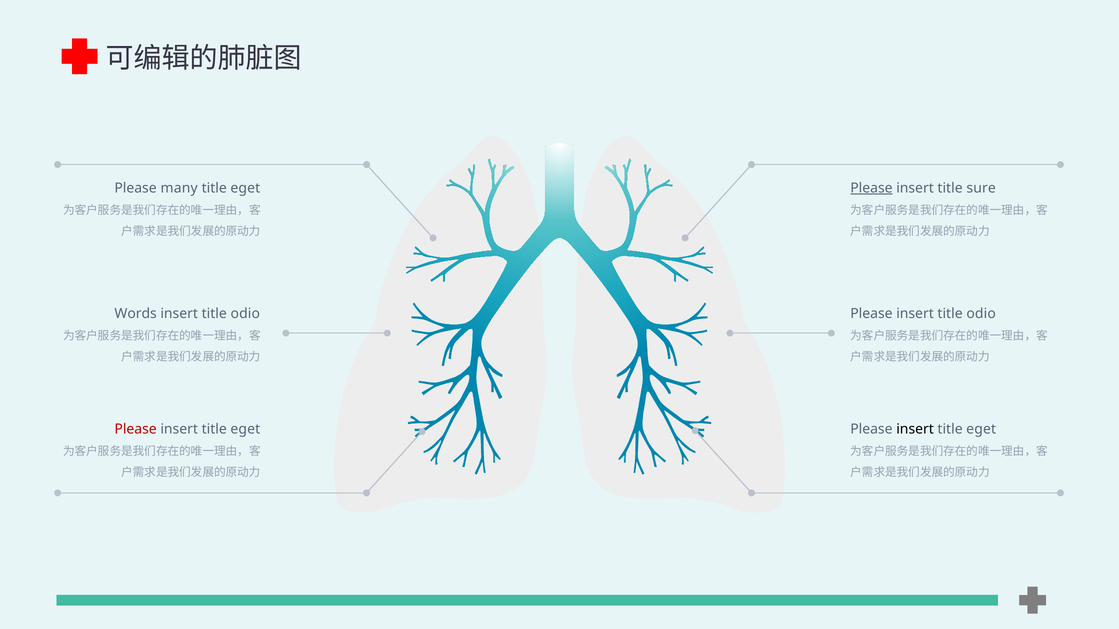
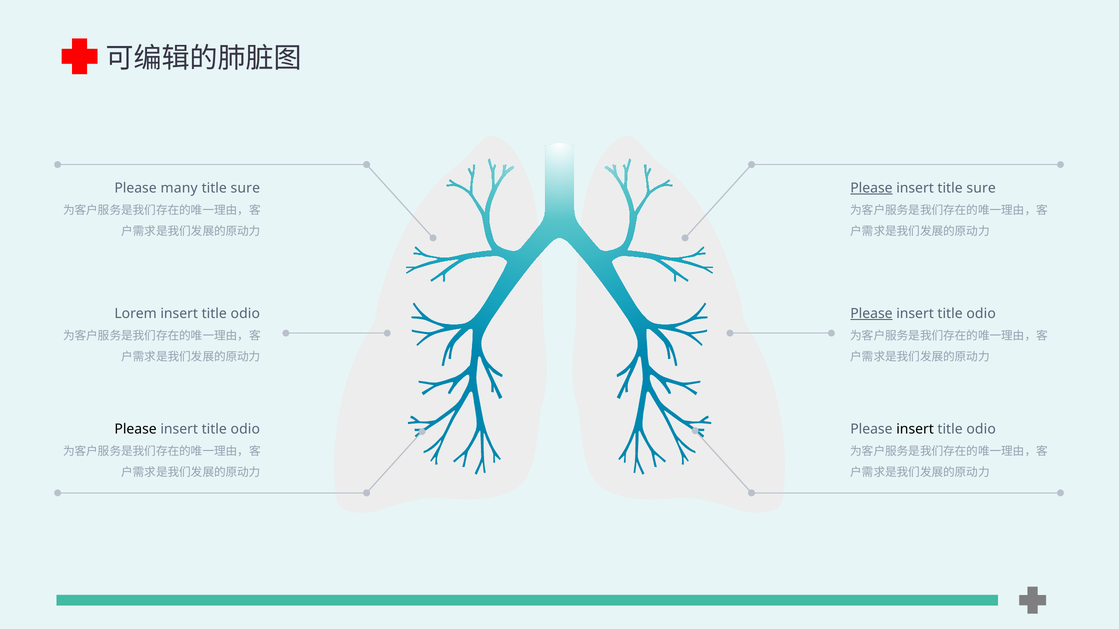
eget at (245, 188): eget -> sure
Words: Words -> Lorem
Please at (871, 314) underline: none -> present
Please at (136, 429) colour: red -> black
eget at (245, 429): eget -> odio
eget at (981, 429): eget -> odio
